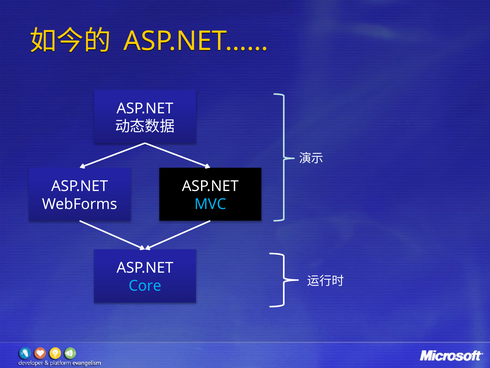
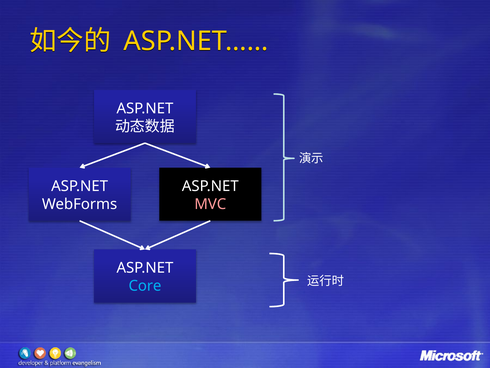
MVC colour: light blue -> pink
